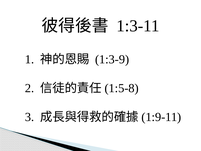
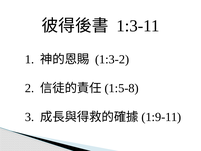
1:3-9: 1:3-9 -> 1:3-2
